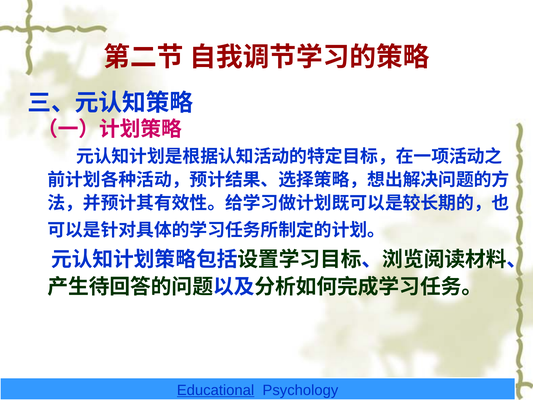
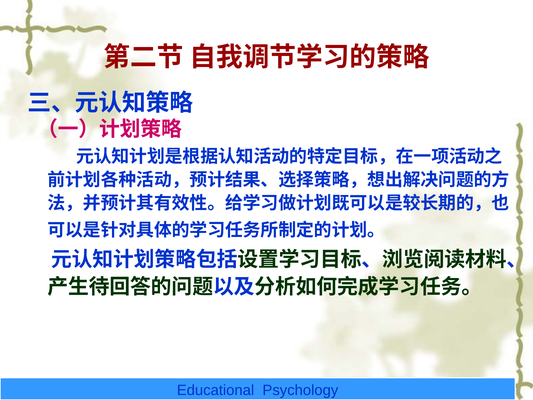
Educational underline: present -> none
